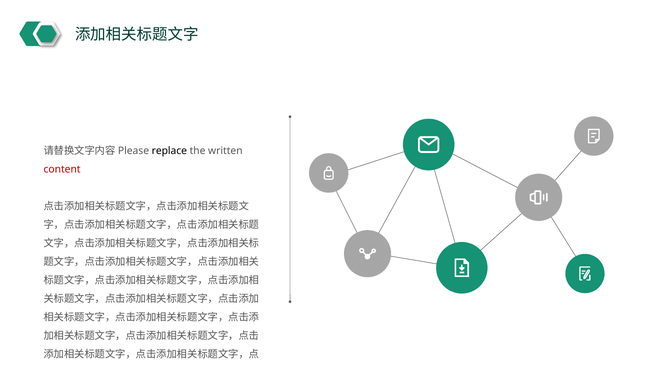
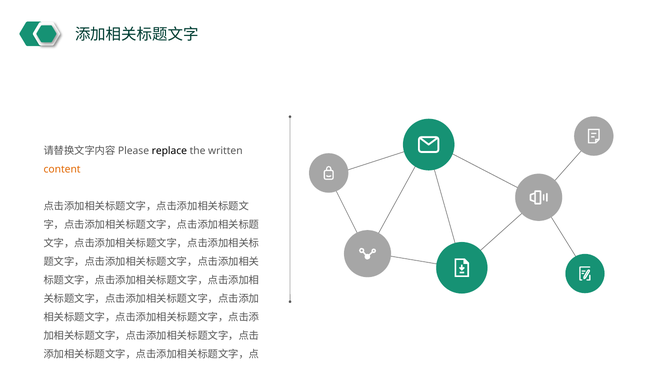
content colour: red -> orange
